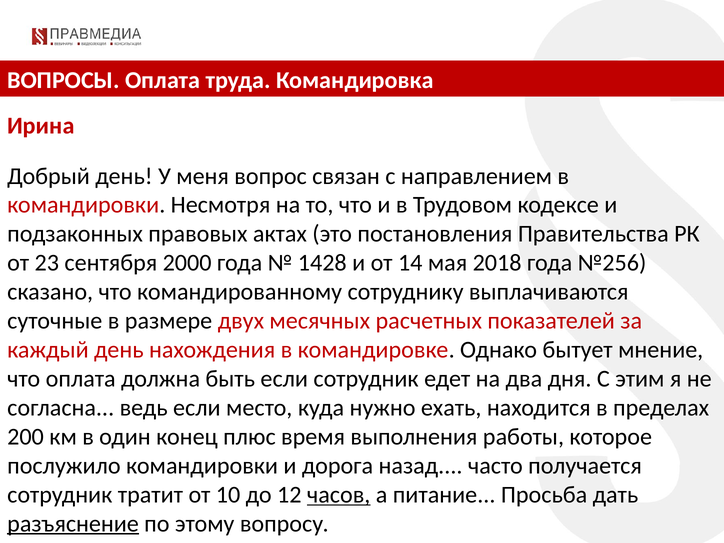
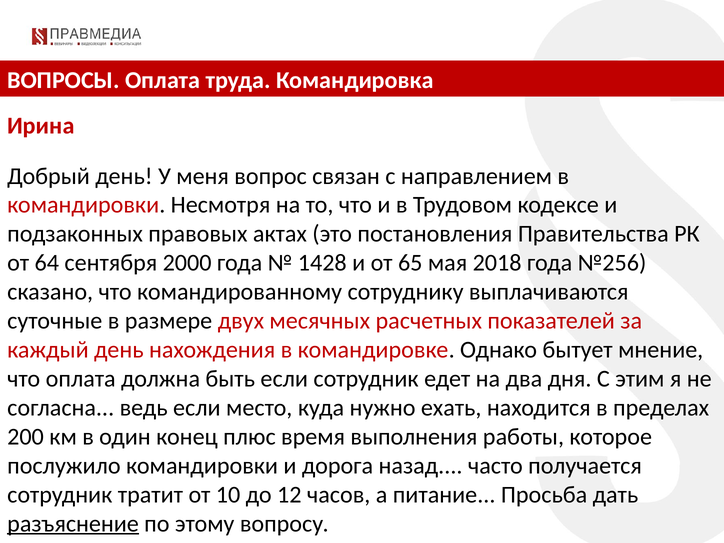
23: 23 -> 64
14: 14 -> 65
часов underline: present -> none
